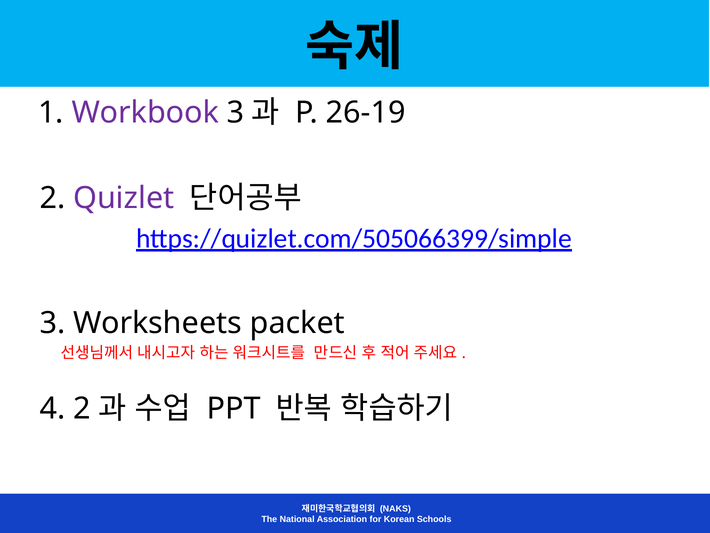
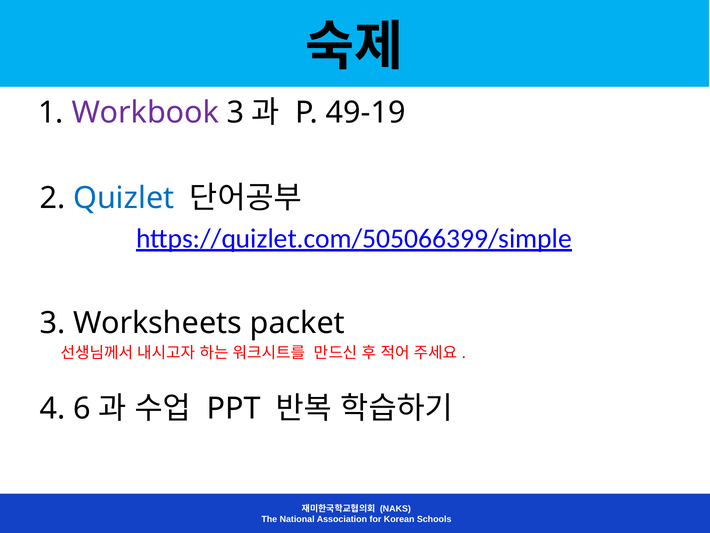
26-19: 26-19 -> 49-19
Quizlet colour: purple -> blue
4 2: 2 -> 6
